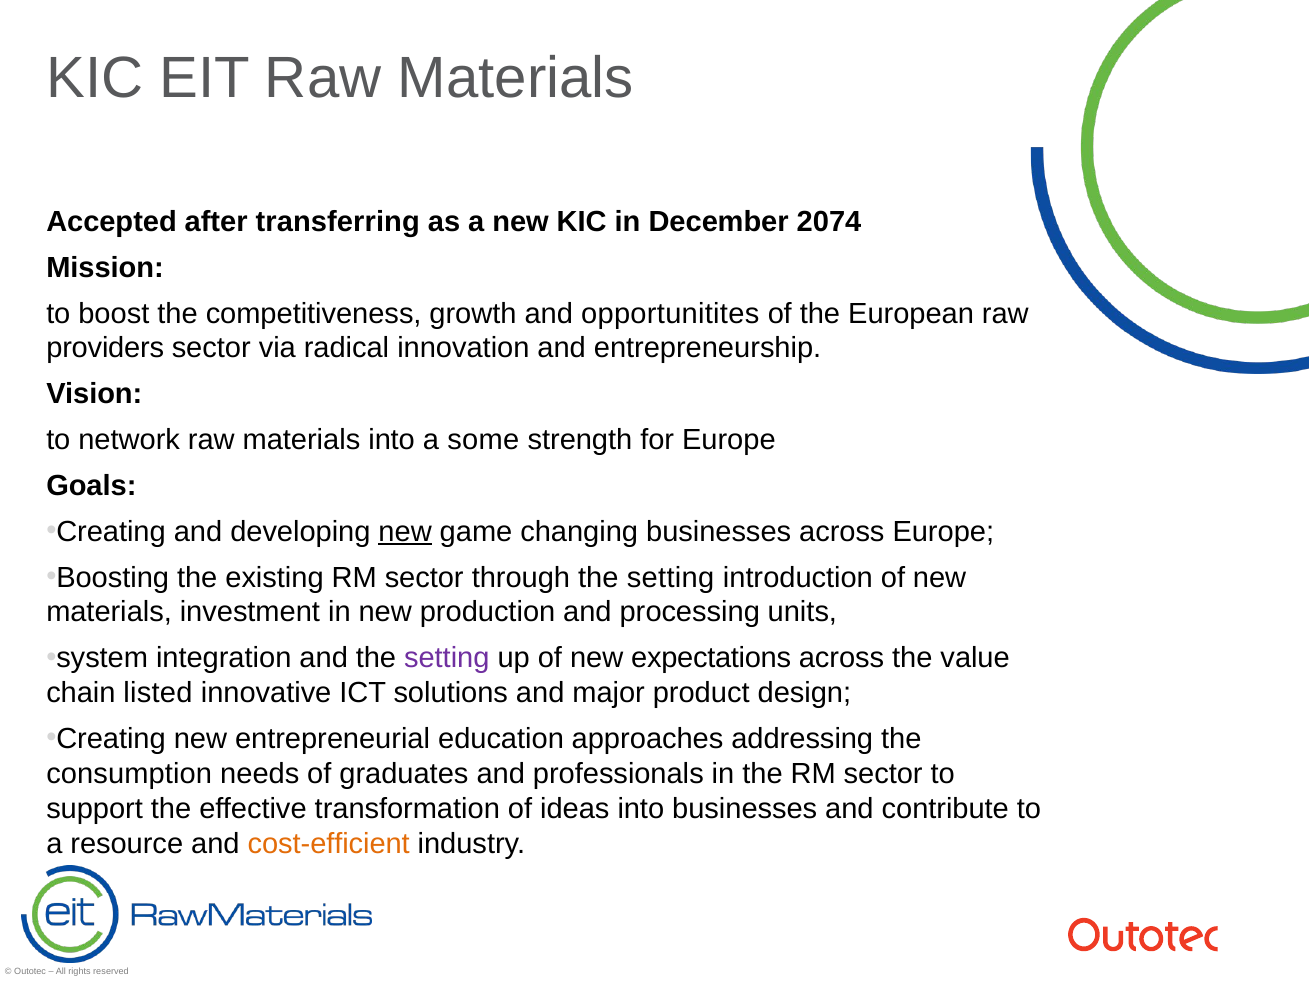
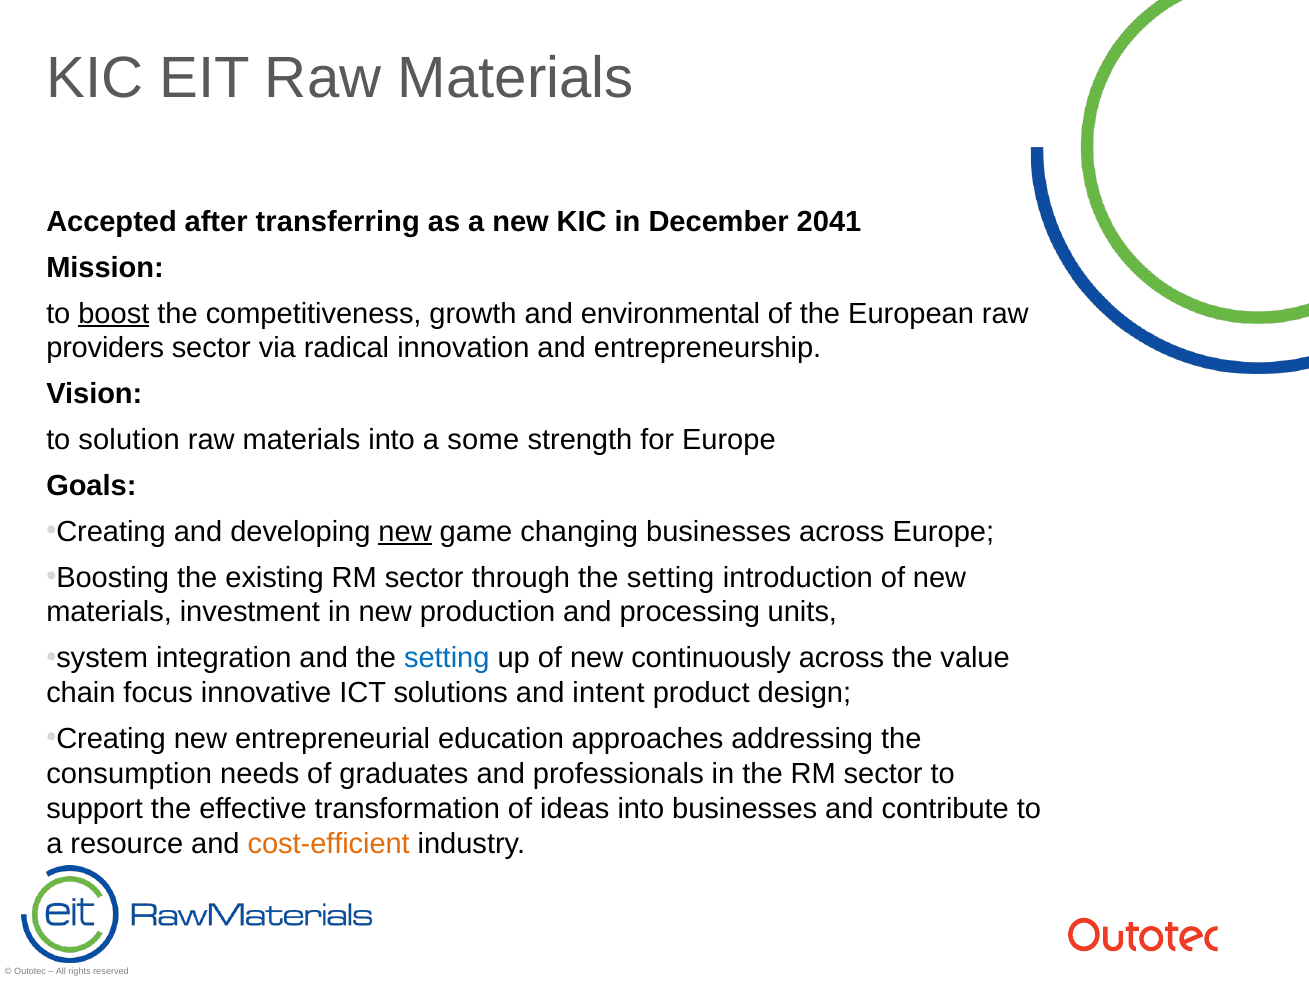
2074: 2074 -> 2041
boost underline: none -> present
opportunitites: opportunitites -> environmental
network: network -> solution
setting at (447, 658) colour: purple -> blue
expectations: expectations -> continuously
listed: listed -> focus
major: major -> intent
